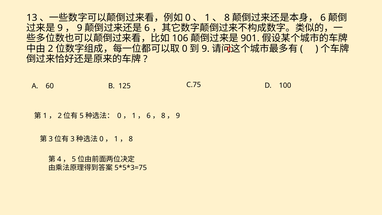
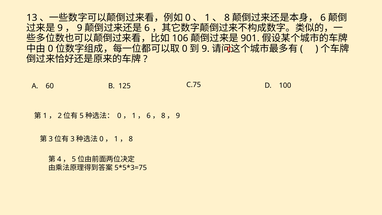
2 at (51, 49): 2 -> 0
